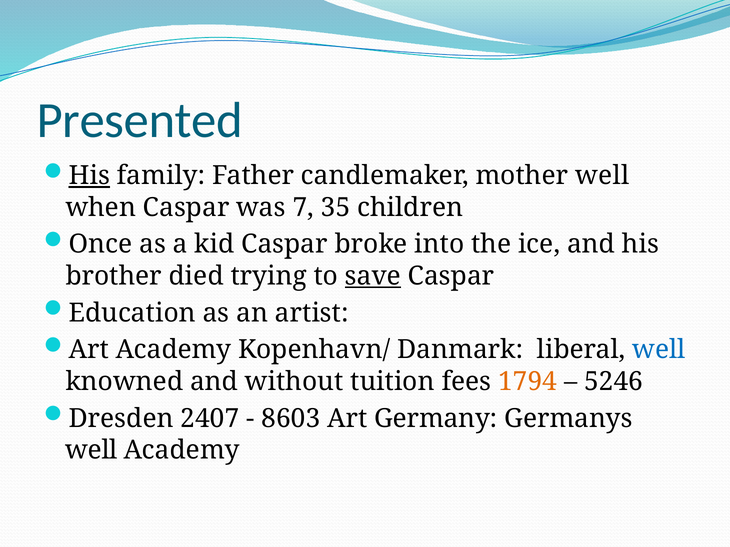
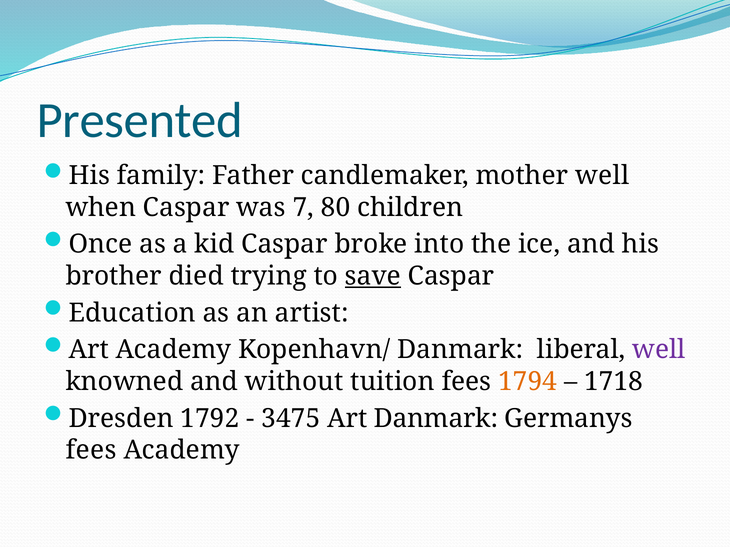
His at (89, 176) underline: present -> none
35: 35 -> 80
well at (659, 350) colour: blue -> purple
5246: 5246 -> 1718
2407: 2407 -> 1792
8603: 8603 -> 3475
Art Germany: Germany -> Danmark
well at (91, 450): well -> fees
